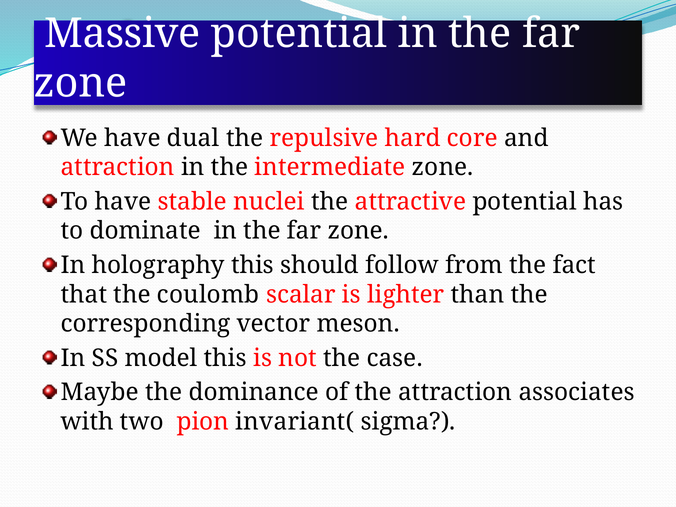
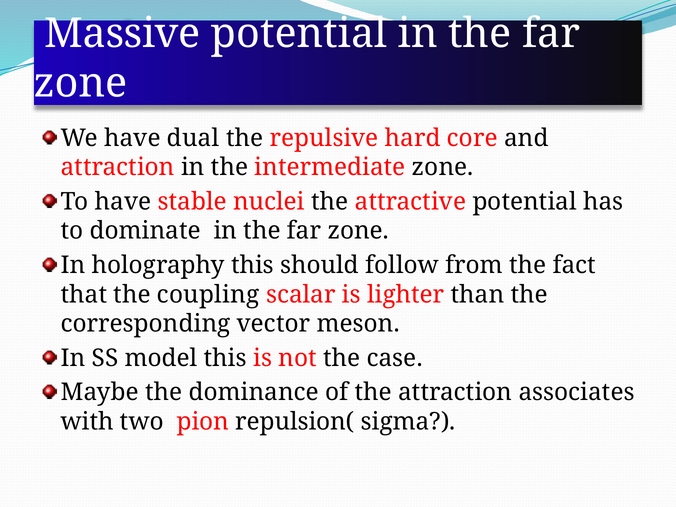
coulomb: coulomb -> coupling
invariant(: invariant( -> repulsion(
